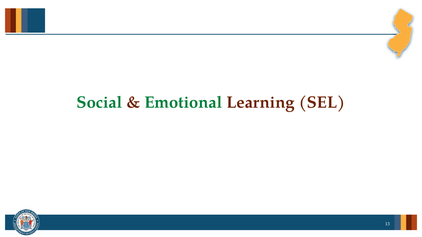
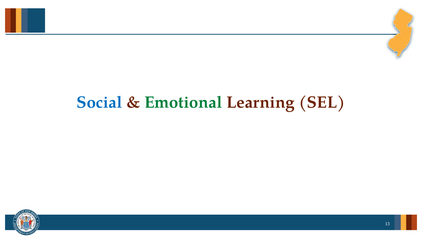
Social colour: green -> blue
